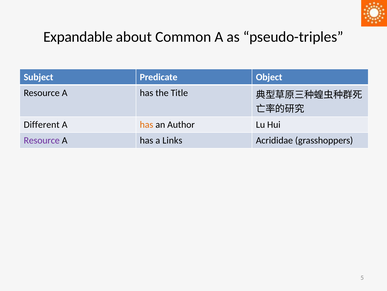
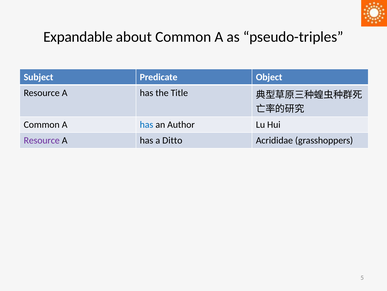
Different at (42, 124): Different -> Common
has at (147, 124) colour: orange -> blue
Links: Links -> Ditto
